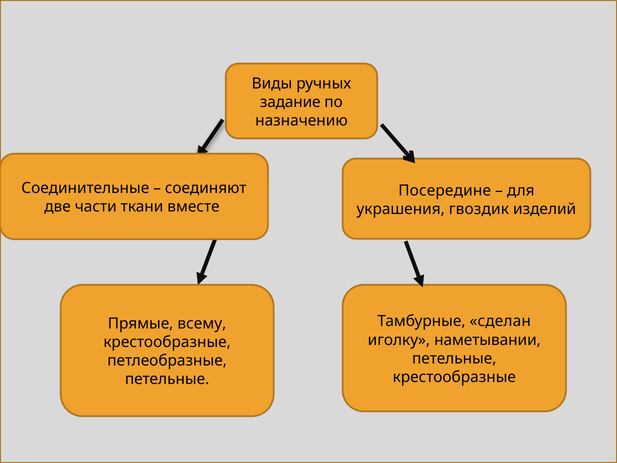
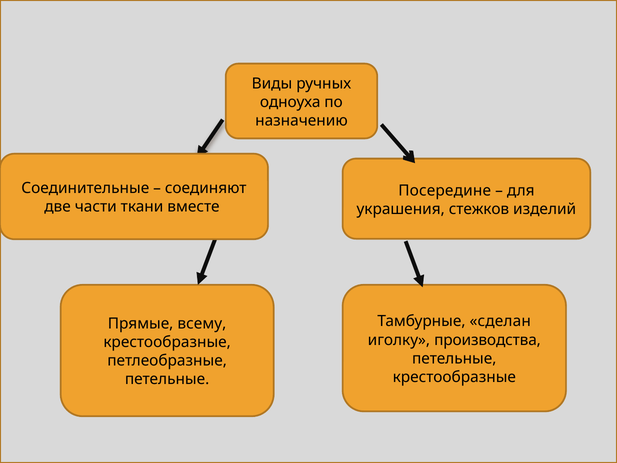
задание: задание -> одноуха
гвоздик: гвоздик -> стежков
наметывании: наметывании -> производства
